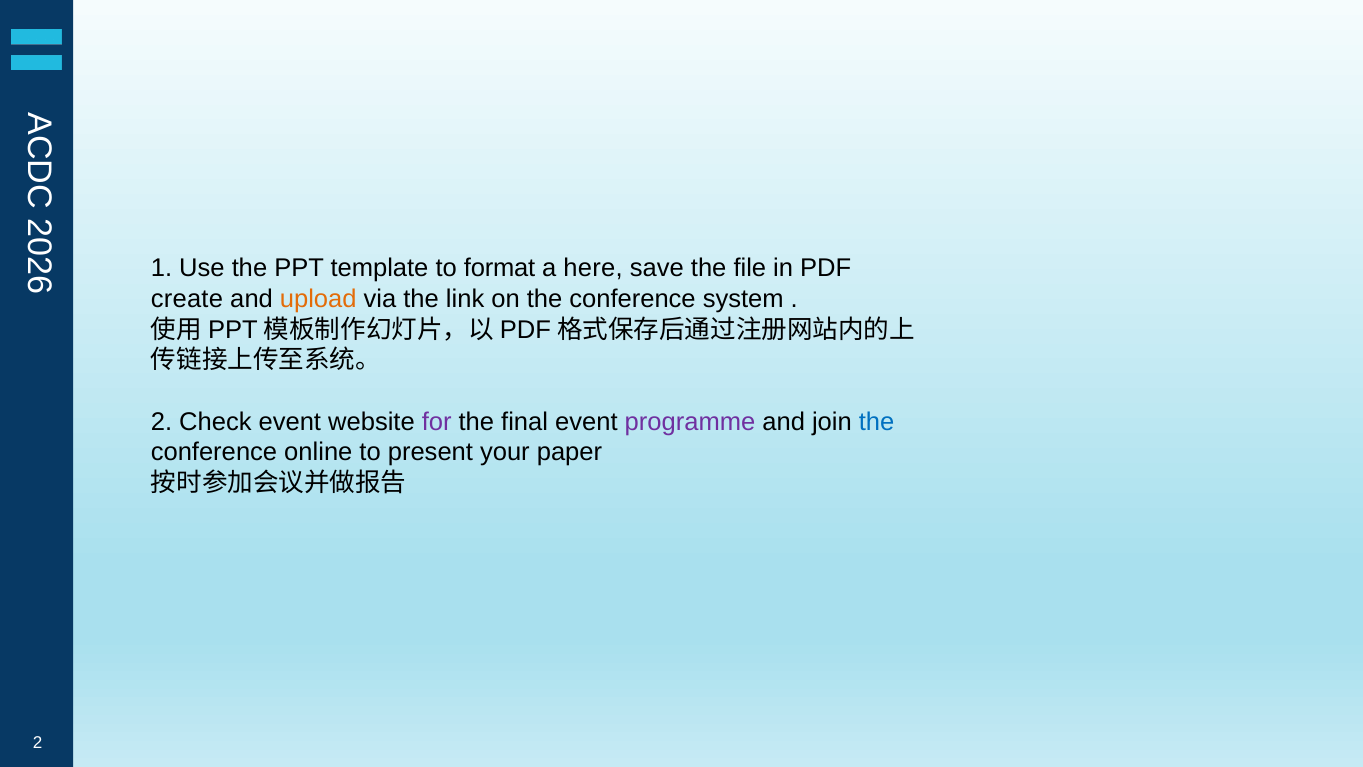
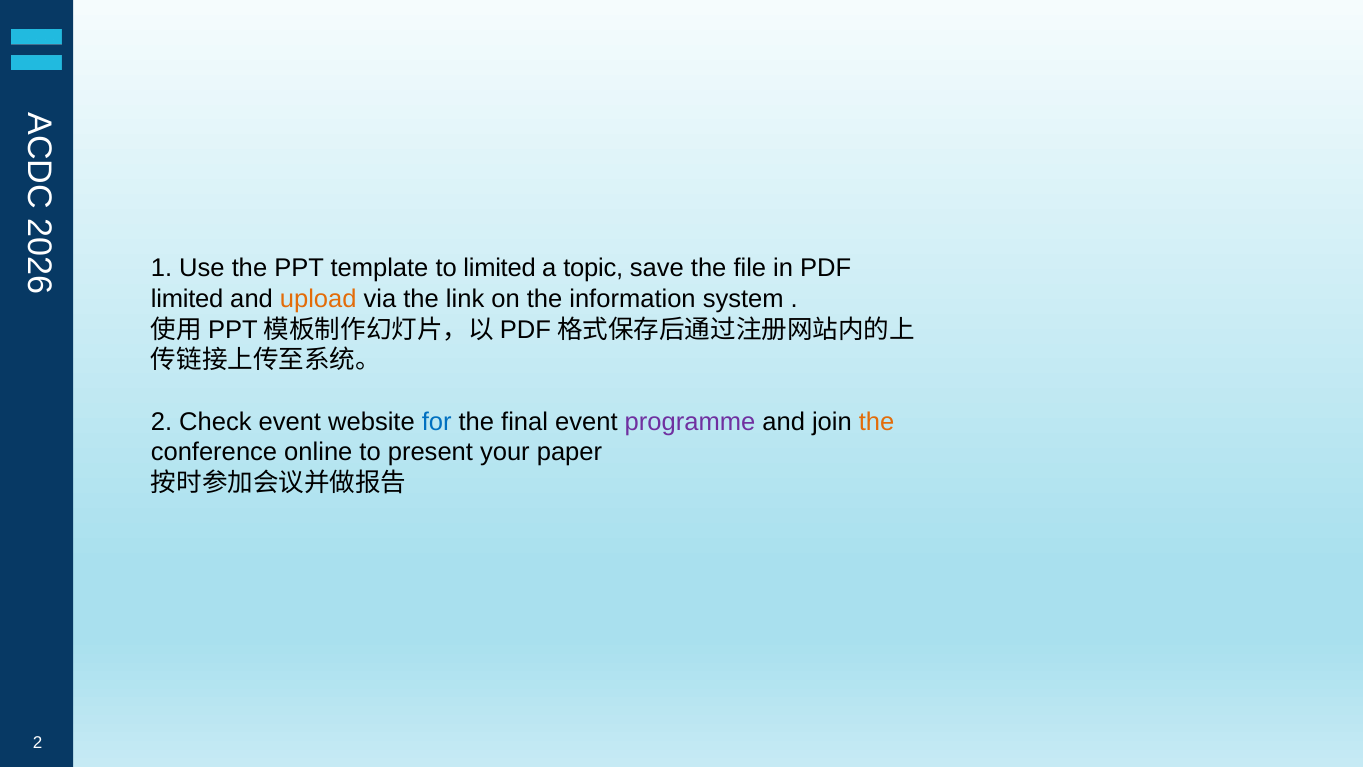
to format: format -> limited
here: here -> topic
create at (187, 299): create -> limited
on the conference: conference -> information
for colour: purple -> blue
the at (877, 422) colour: blue -> orange
